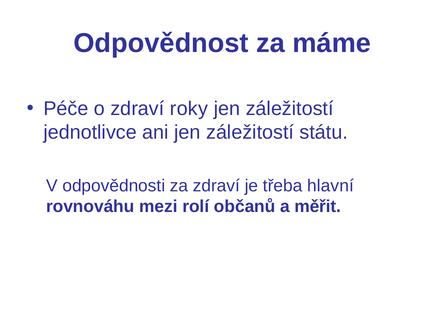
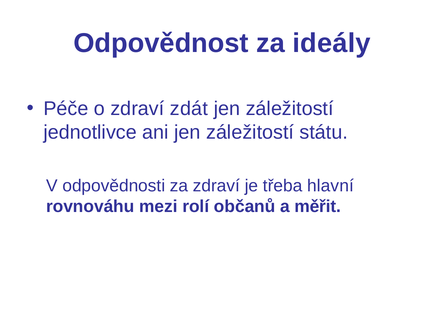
máme: máme -> ideály
roky: roky -> zdát
